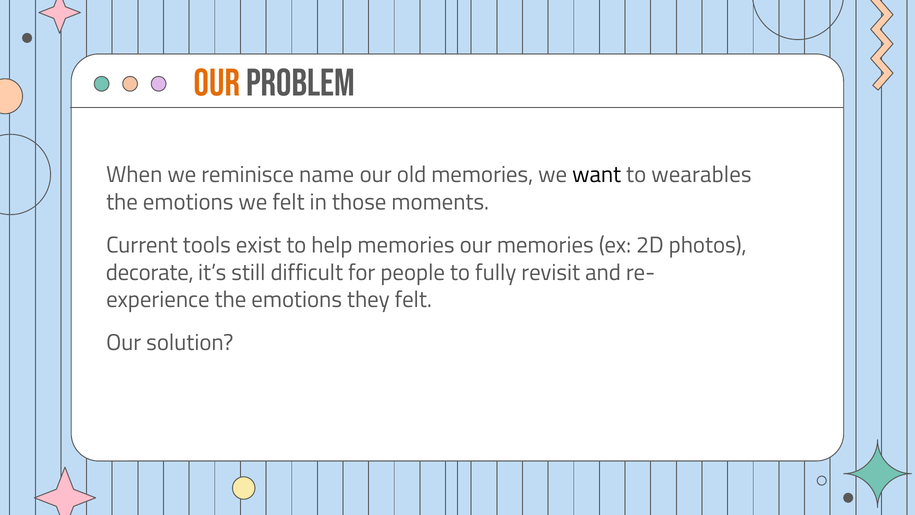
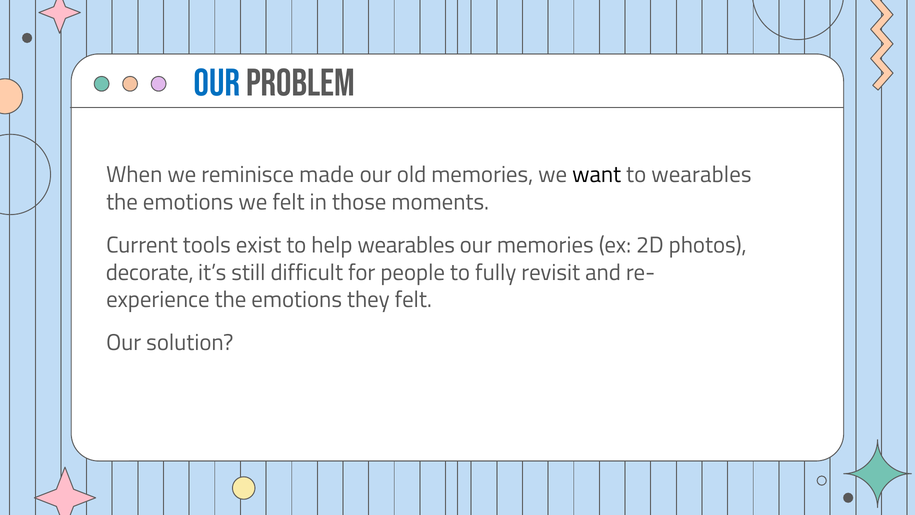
Our at (217, 83) colour: orange -> blue
name: name -> made
help memories: memories -> wearables
